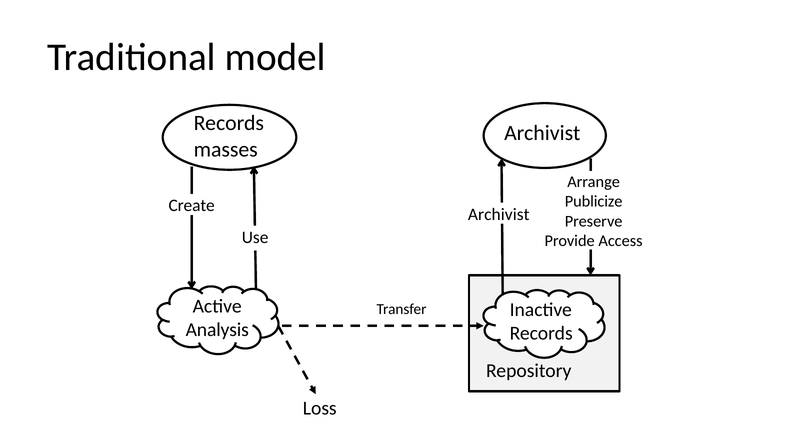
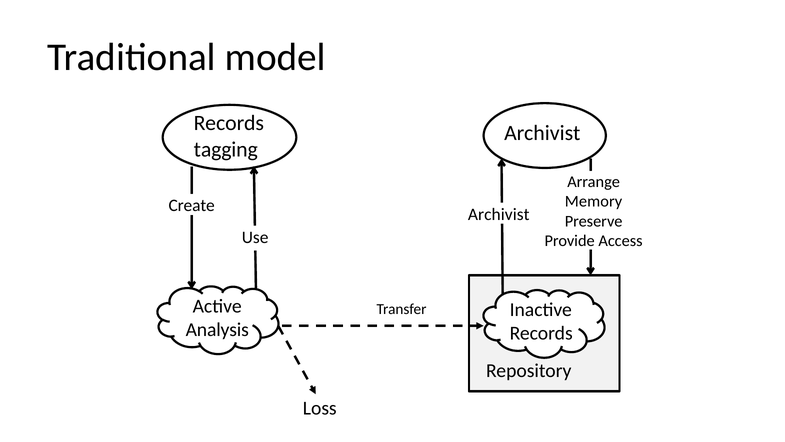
masses: masses -> tagging
Publicize: Publicize -> Memory
